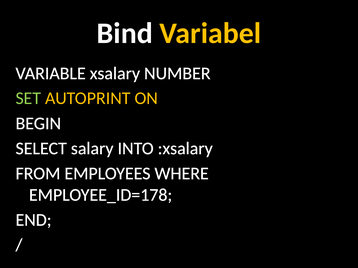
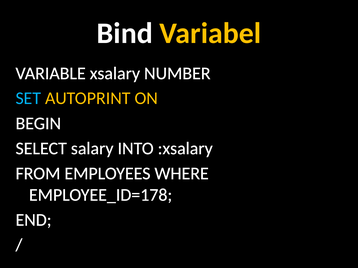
SET colour: light green -> light blue
